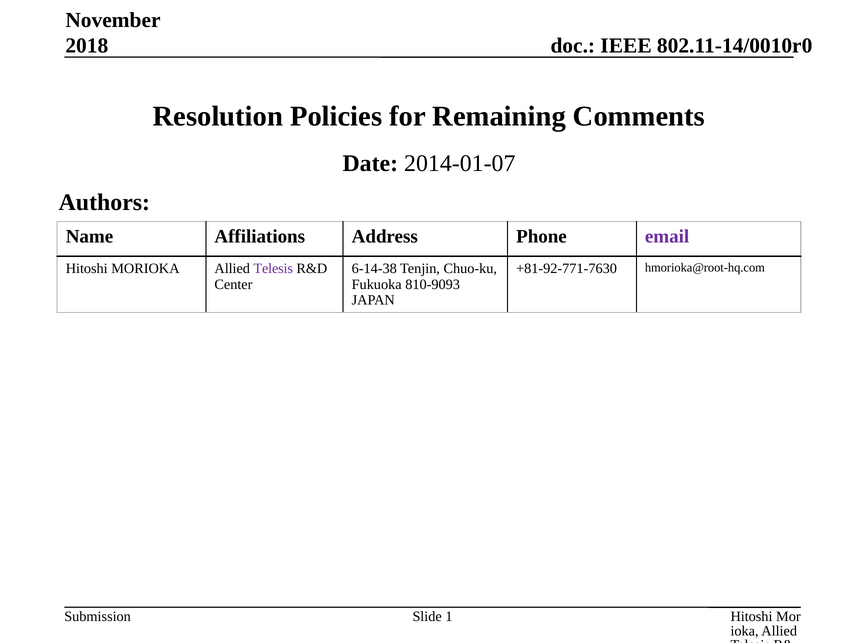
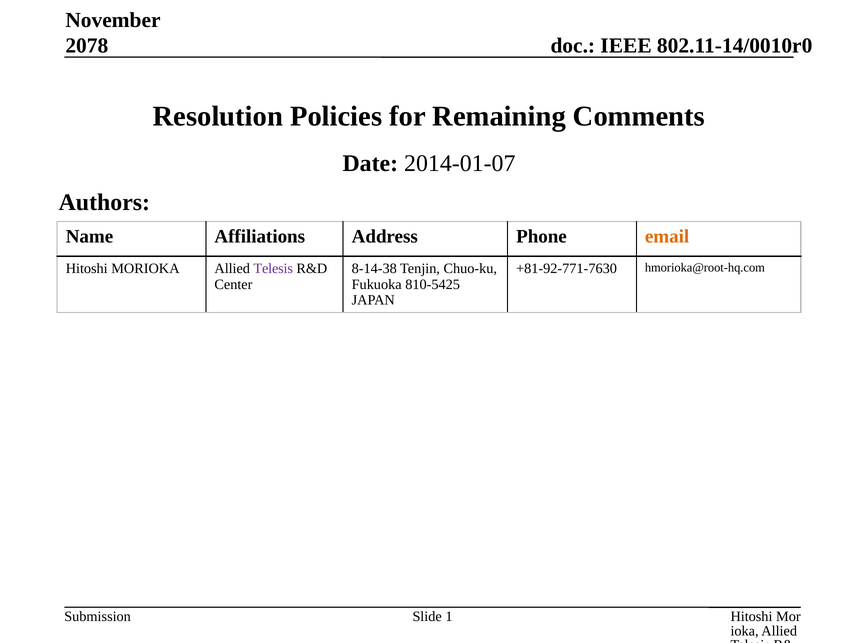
2018: 2018 -> 2078
email colour: purple -> orange
6-14-38: 6-14-38 -> 8-14-38
810-9093: 810-9093 -> 810-5425
